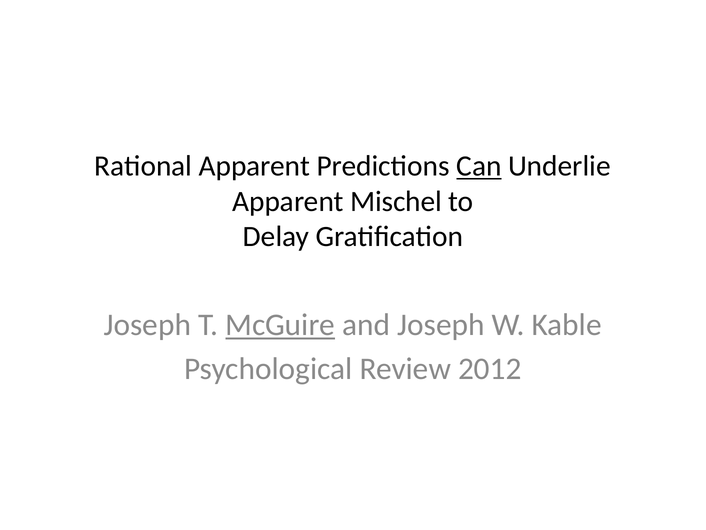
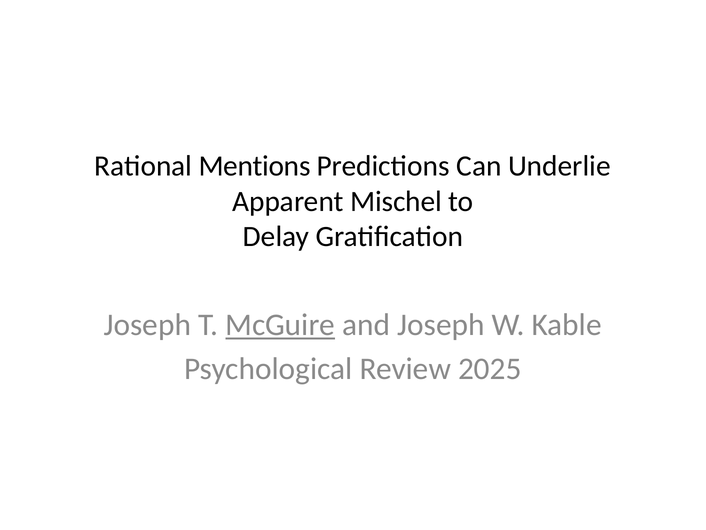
Rational Apparent: Apparent -> Mentions
Can underline: present -> none
2012: 2012 -> 2025
